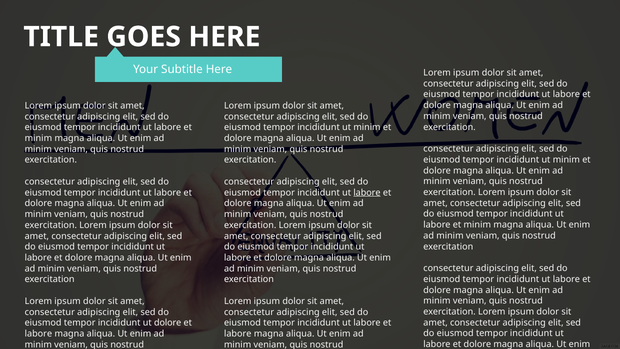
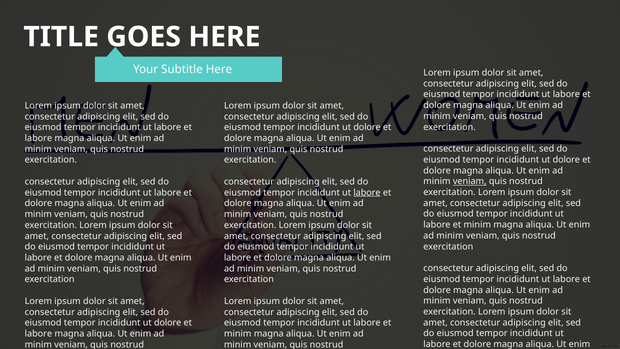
minim at (367, 127): minim -> dolore
minim at (38, 138): minim -> labore
minim at (566, 160): minim -> dolore
veniam at (470, 181) underline: none -> present
labore at (238, 334): labore -> minim
